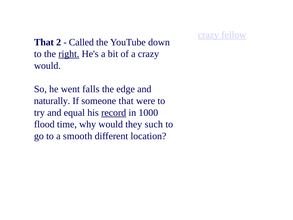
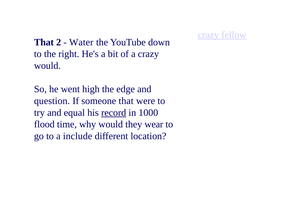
Called: Called -> Water
right underline: present -> none
falls: falls -> high
naturally: naturally -> question
such: such -> wear
smooth: smooth -> include
